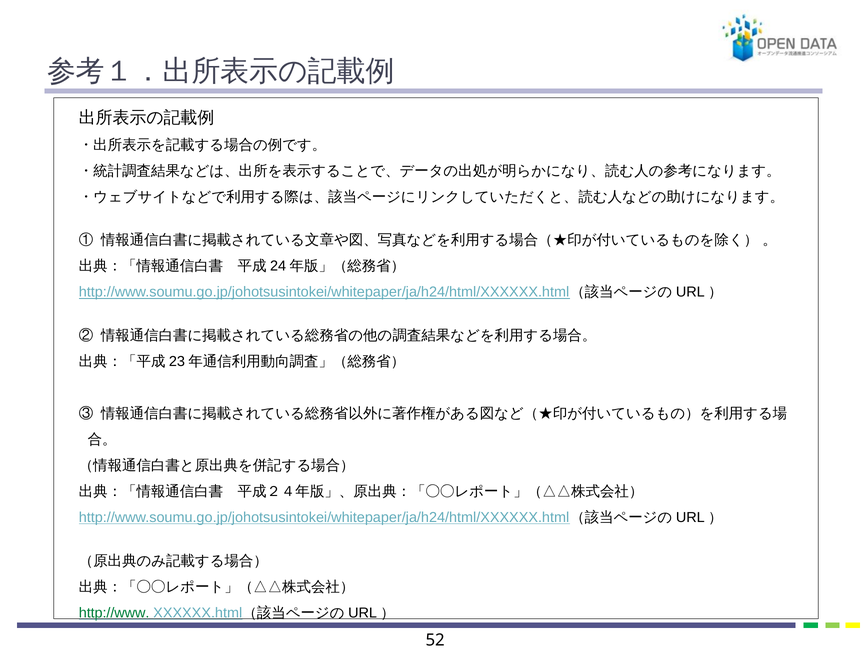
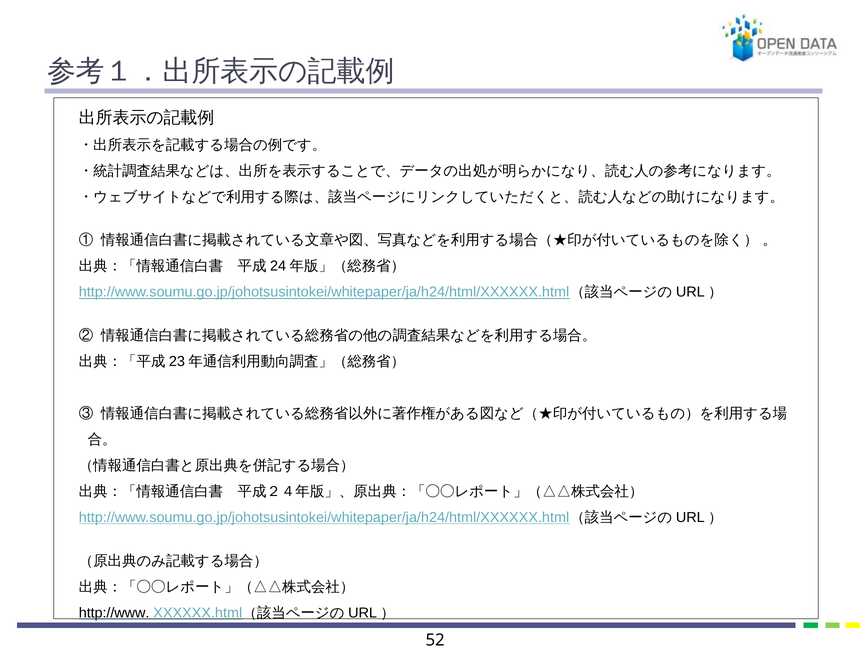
http://www colour: green -> black
